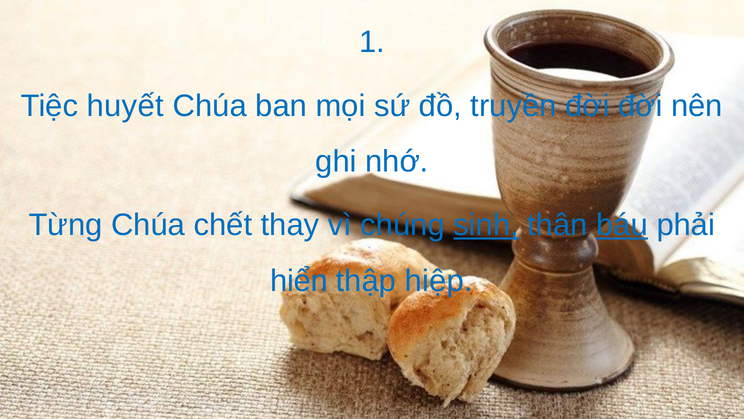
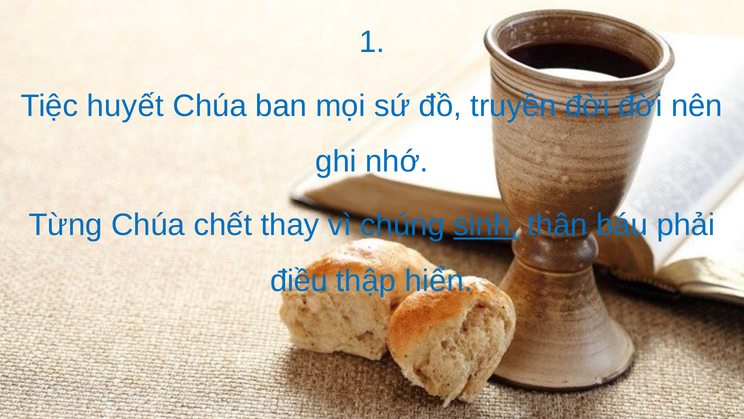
báu underline: present -> none
hiển: hiển -> điều
hiệp: hiệp -> hiển
